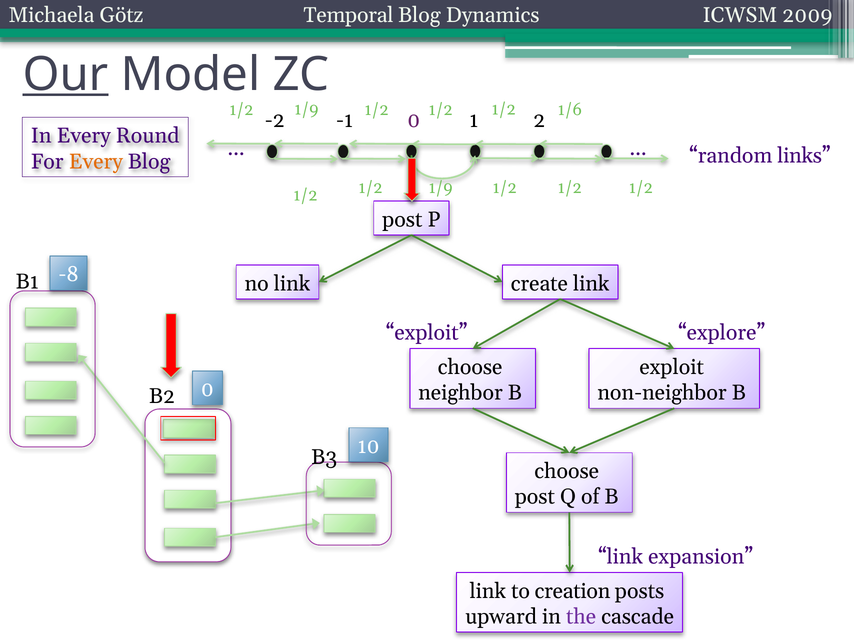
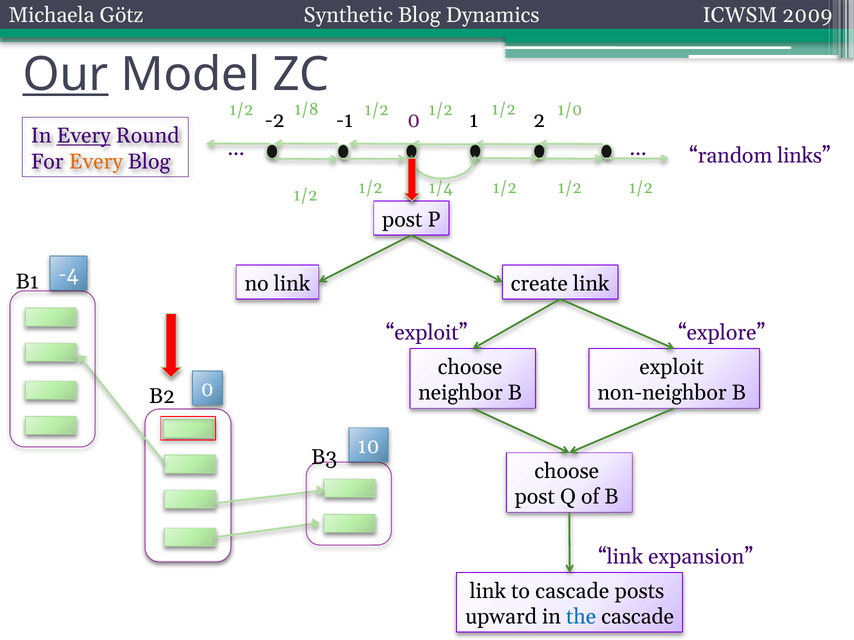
Temporal: Temporal -> Synthetic
1/9 at (306, 110): 1/9 -> 1/8
1/6: 1/6 -> 1/0
Every at (84, 136) underline: none -> present
1/9 at (441, 188): 1/9 -> 1/4
-8: -8 -> -4
to creation: creation -> cascade
the colour: purple -> blue
